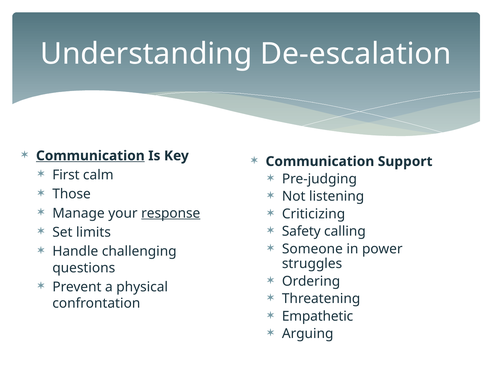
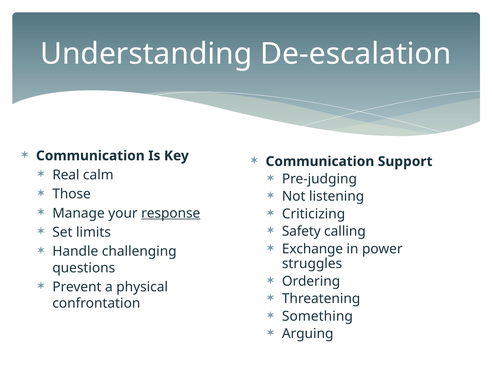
Communication at (90, 156) underline: present -> none
First: First -> Real
Someone: Someone -> Exchange
Empathetic: Empathetic -> Something
